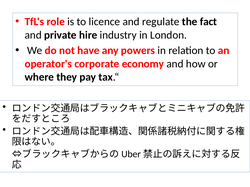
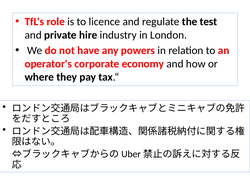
fact: fact -> test
